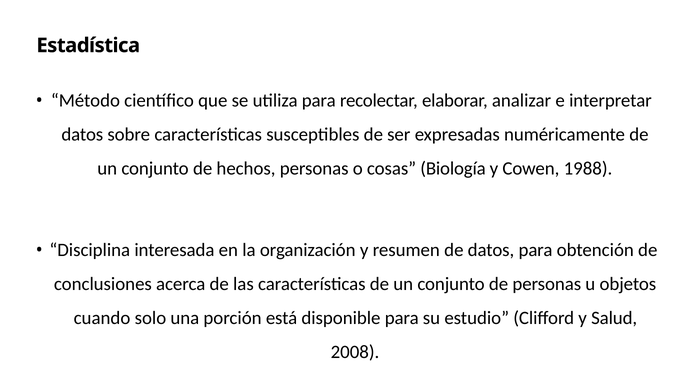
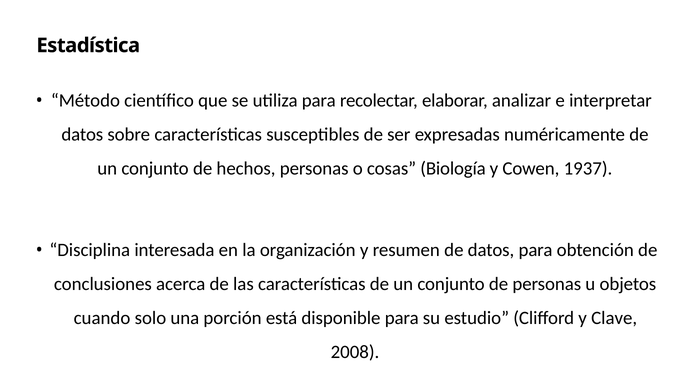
1988: 1988 -> 1937
Salud: Salud -> Clave
